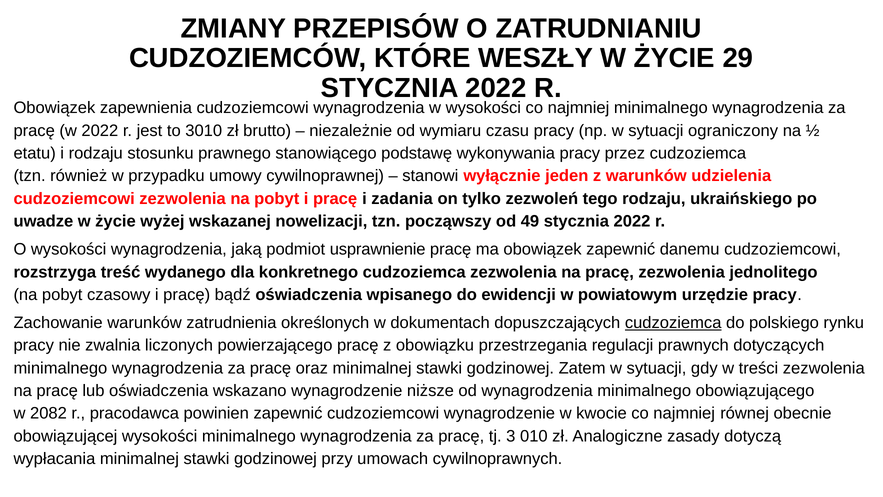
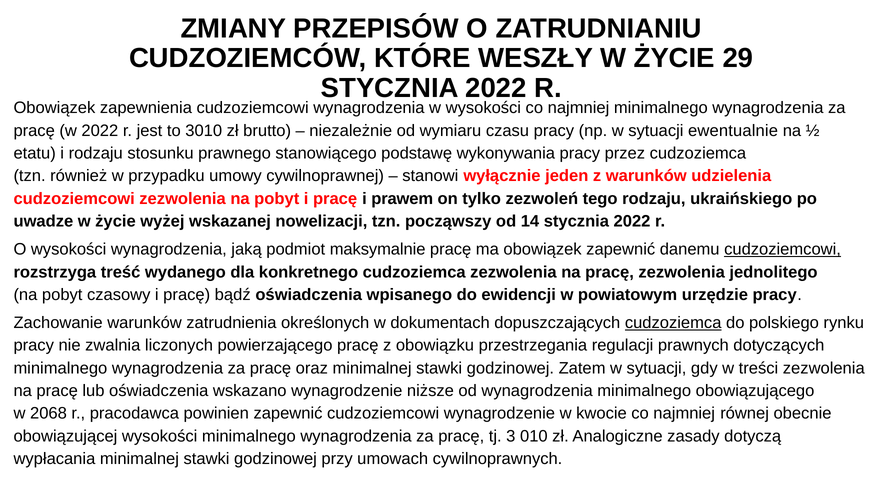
ograniczony: ograniczony -> ewentualnie
zadania: zadania -> prawem
49: 49 -> 14
usprawnienie: usprawnienie -> maksymalnie
cudzoziemcowi at (783, 249) underline: none -> present
2082: 2082 -> 2068
